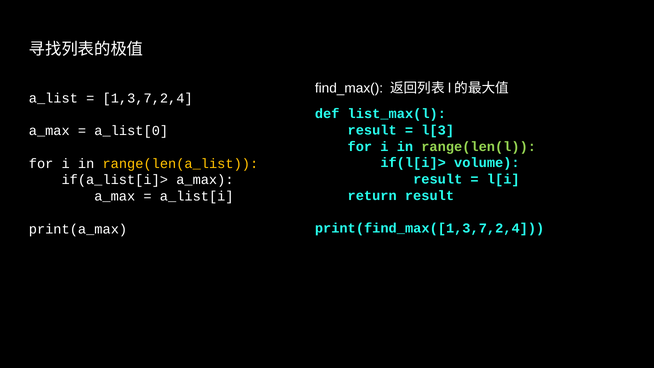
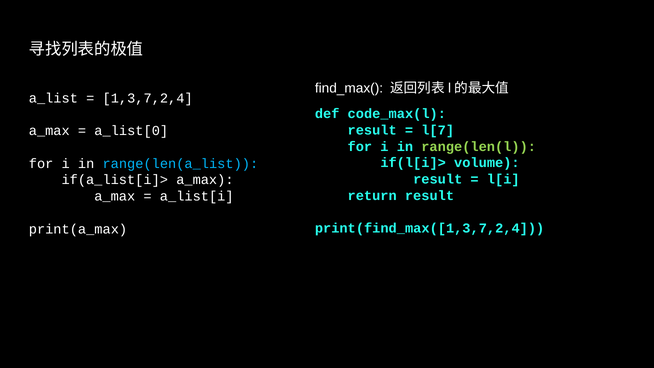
list_max(l: list_max(l -> code_max(l
l[3: l[3 -> l[7
range(len(a_list colour: yellow -> light blue
